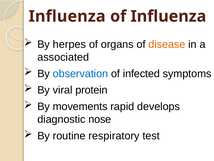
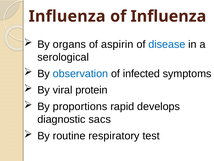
herpes: herpes -> organs
organs: organs -> aspirin
disease colour: orange -> blue
associated: associated -> serological
movements: movements -> proportions
nose: nose -> sacs
